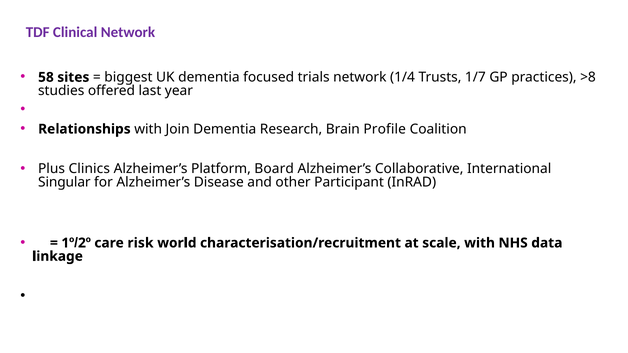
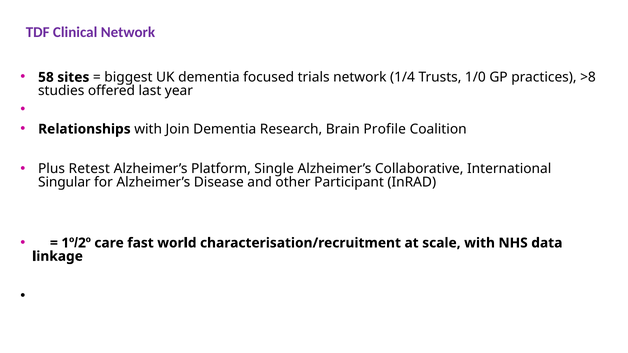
1/7: 1/7 -> 1/0
Clinics: Clinics -> Retest
Board: Board -> Single
risk: risk -> fast
